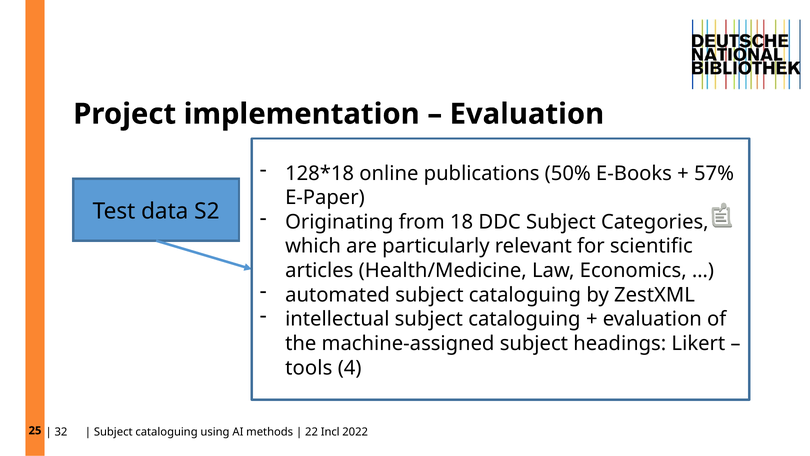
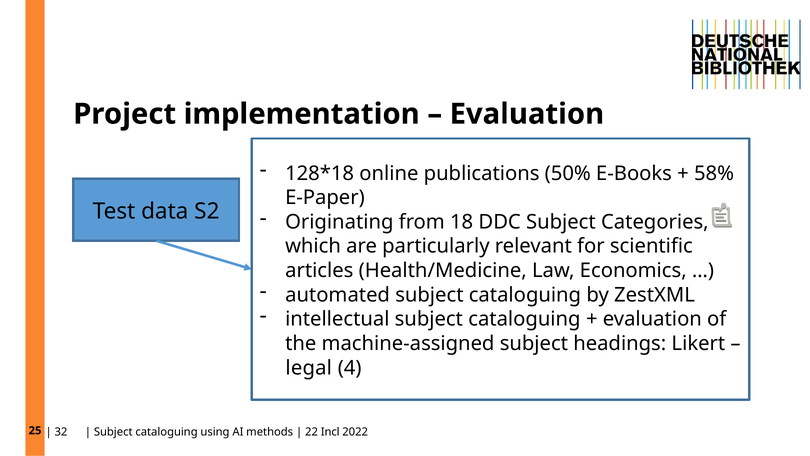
57%: 57% -> 58%
tools: tools -> legal
